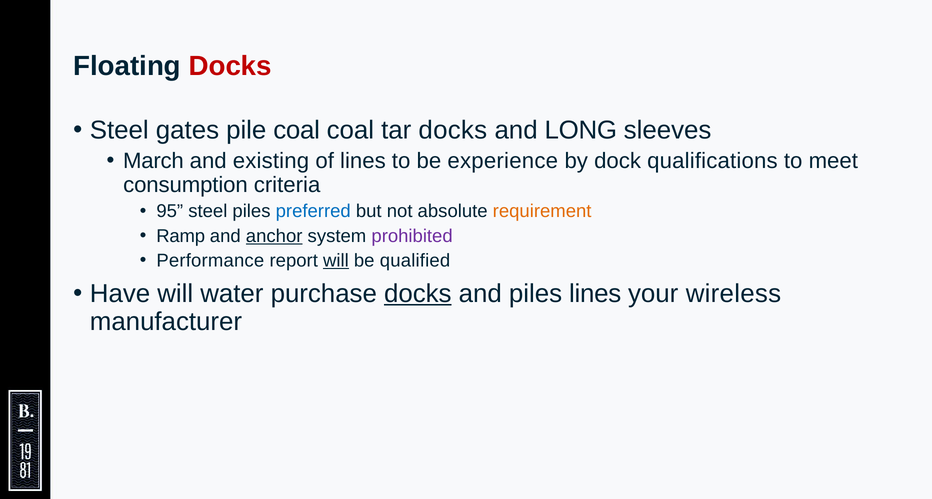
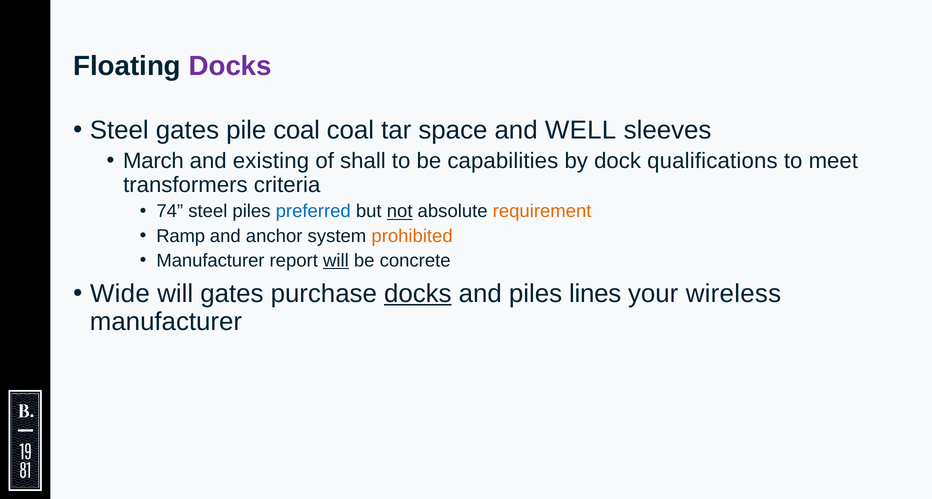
Docks at (230, 66) colour: red -> purple
tar docks: docks -> space
LONG: LONG -> WELL
of lines: lines -> shall
experience: experience -> capabilities
consumption: consumption -> transformers
95: 95 -> 74
not underline: none -> present
anchor underline: present -> none
prohibited colour: purple -> orange
Performance at (210, 261): Performance -> Manufacturer
qualified: qualified -> concrete
Have: Have -> Wide
will water: water -> gates
